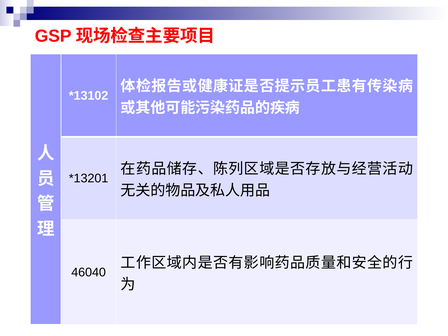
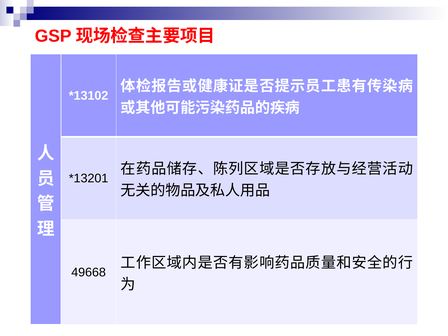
46040: 46040 -> 49668
